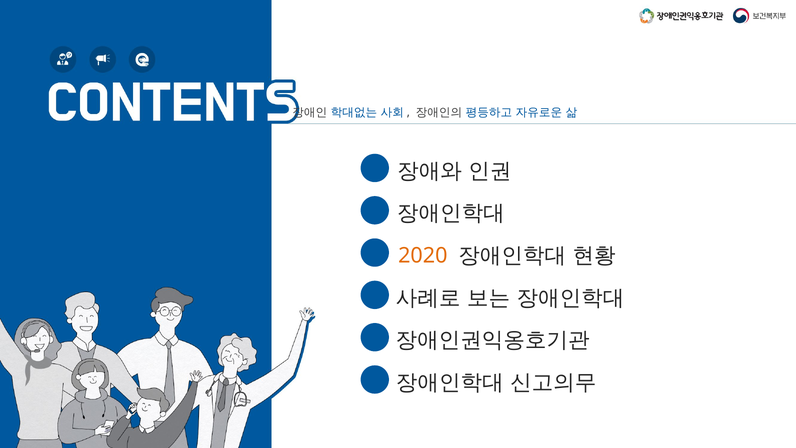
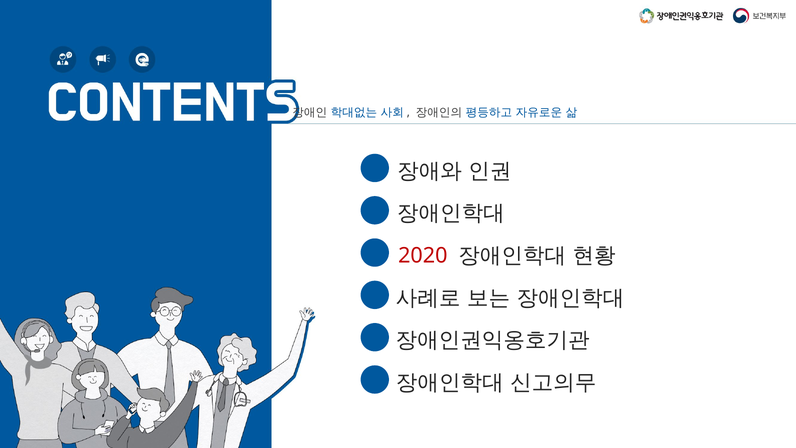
2020 colour: orange -> red
